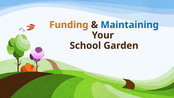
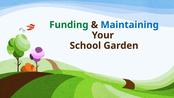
Funding colour: orange -> green
